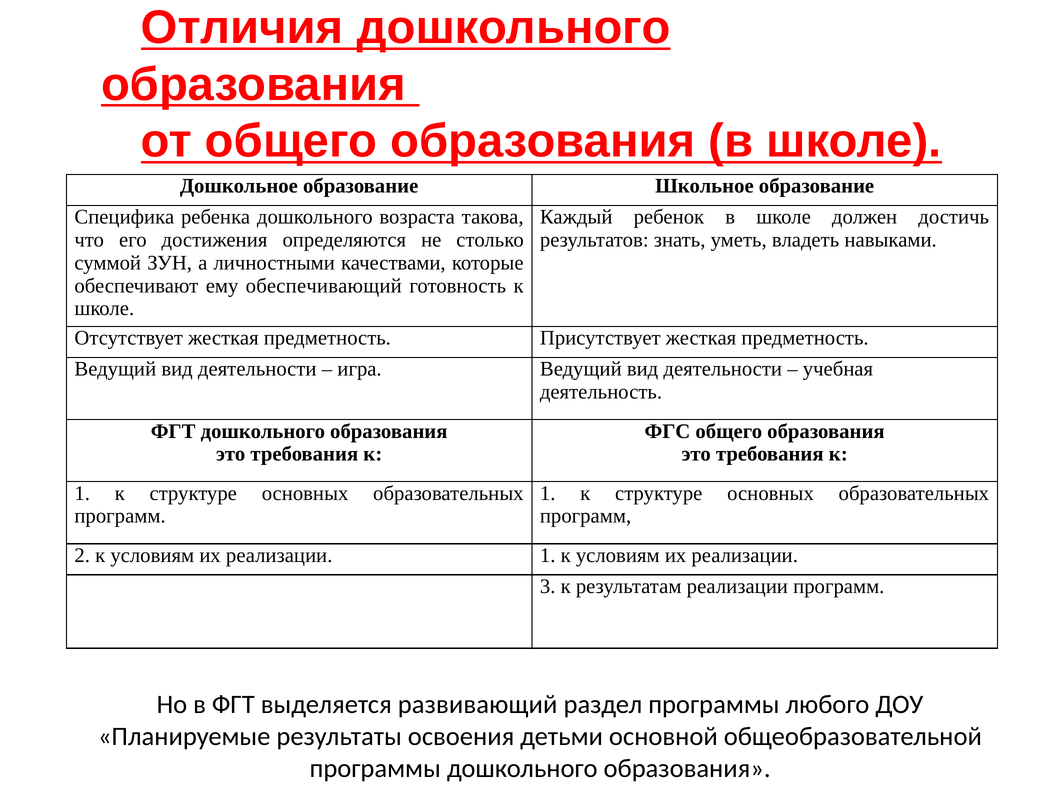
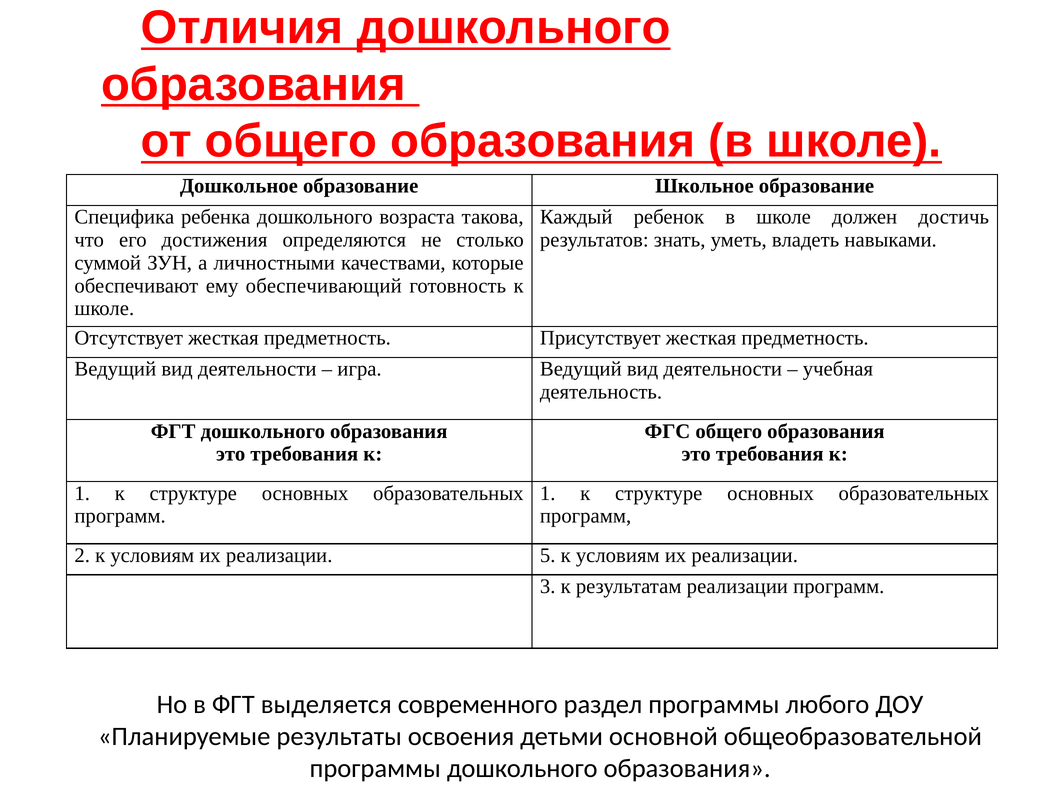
реализации 1: 1 -> 5
развивающий: развивающий -> современного
